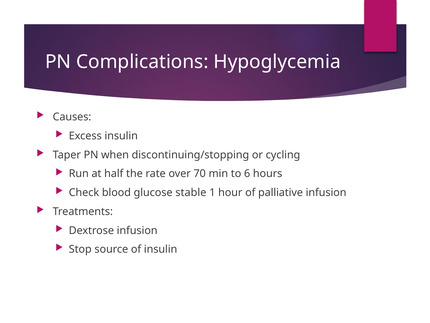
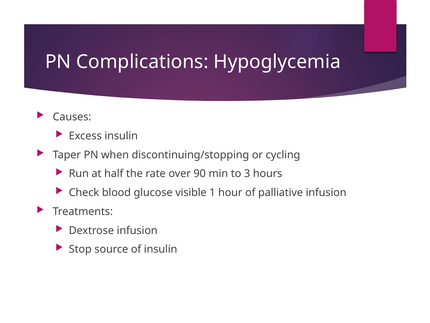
70: 70 -> 90
6: 6 -> 3
stable: stable -> visible
